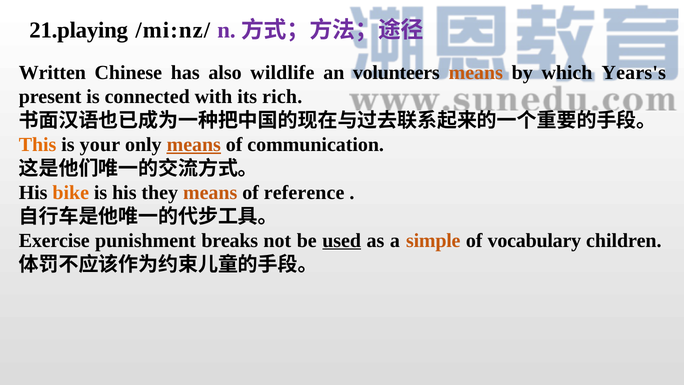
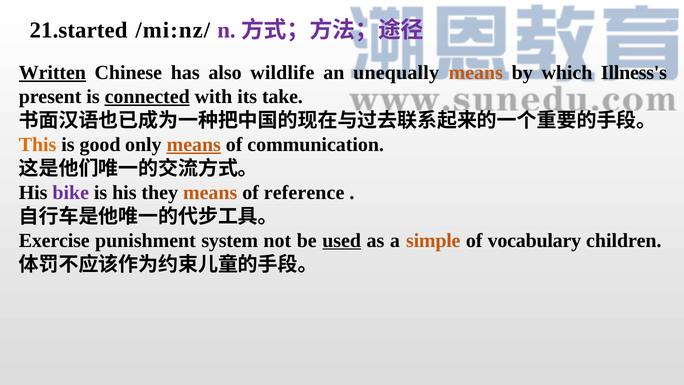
21.playing: 21.playing -> 21.started
Written underline: none -> present
volunteers: volunteers -> unequally
Years's: Years's -> Illness's
connected underline: none -> present
rich: rich -> take
your: your -> good
bike colour: orange -> purple
breaks: breaks -> system
